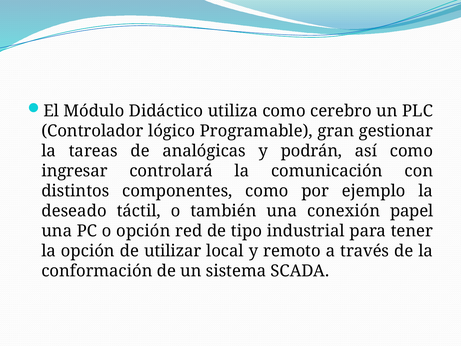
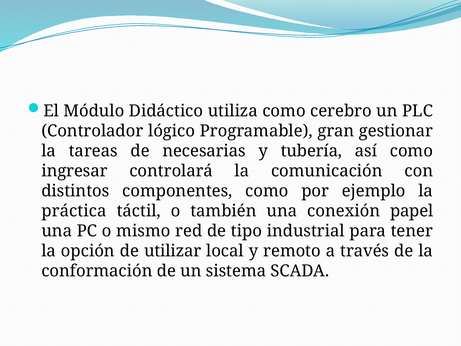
analógicas: analógicas -> necesarias
podrán: podrán -> tubería
deseado: deseado -> práctica
o opción: opción -> mismo
